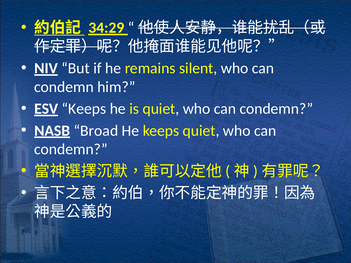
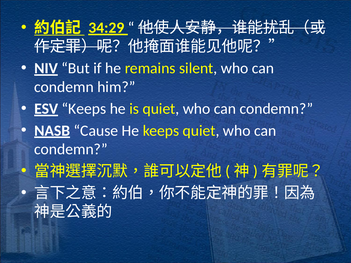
Broad: Broad -> Cause
